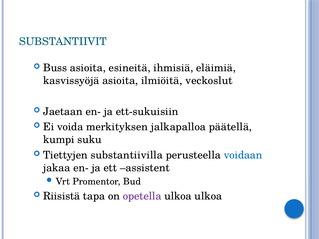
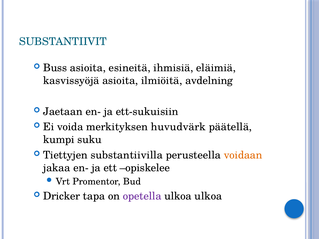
veckoslut: veckoslut -> avdelning
jalkapalloa: jalkapalloa -> huvudvärk
voidaan colour: blue -> orange
assistent: assistent -> opiskelee
Riisistä: Riisistä -> Dricker
